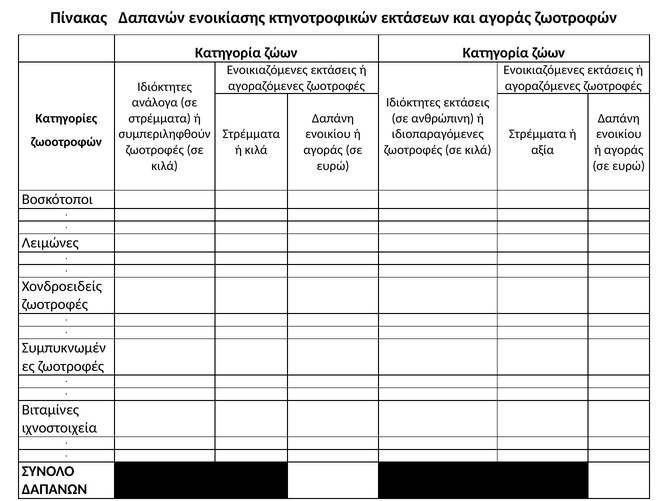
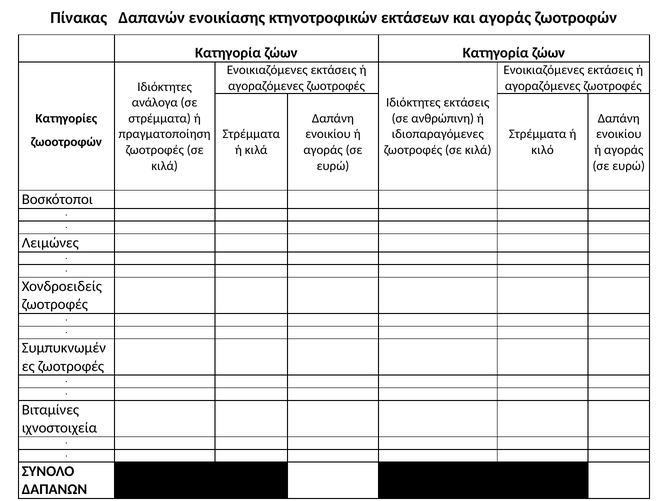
συμπεριληφθούν: συμπεριληφθούν -> πραγματοποίηση
αξία: αξία -> κιλό
